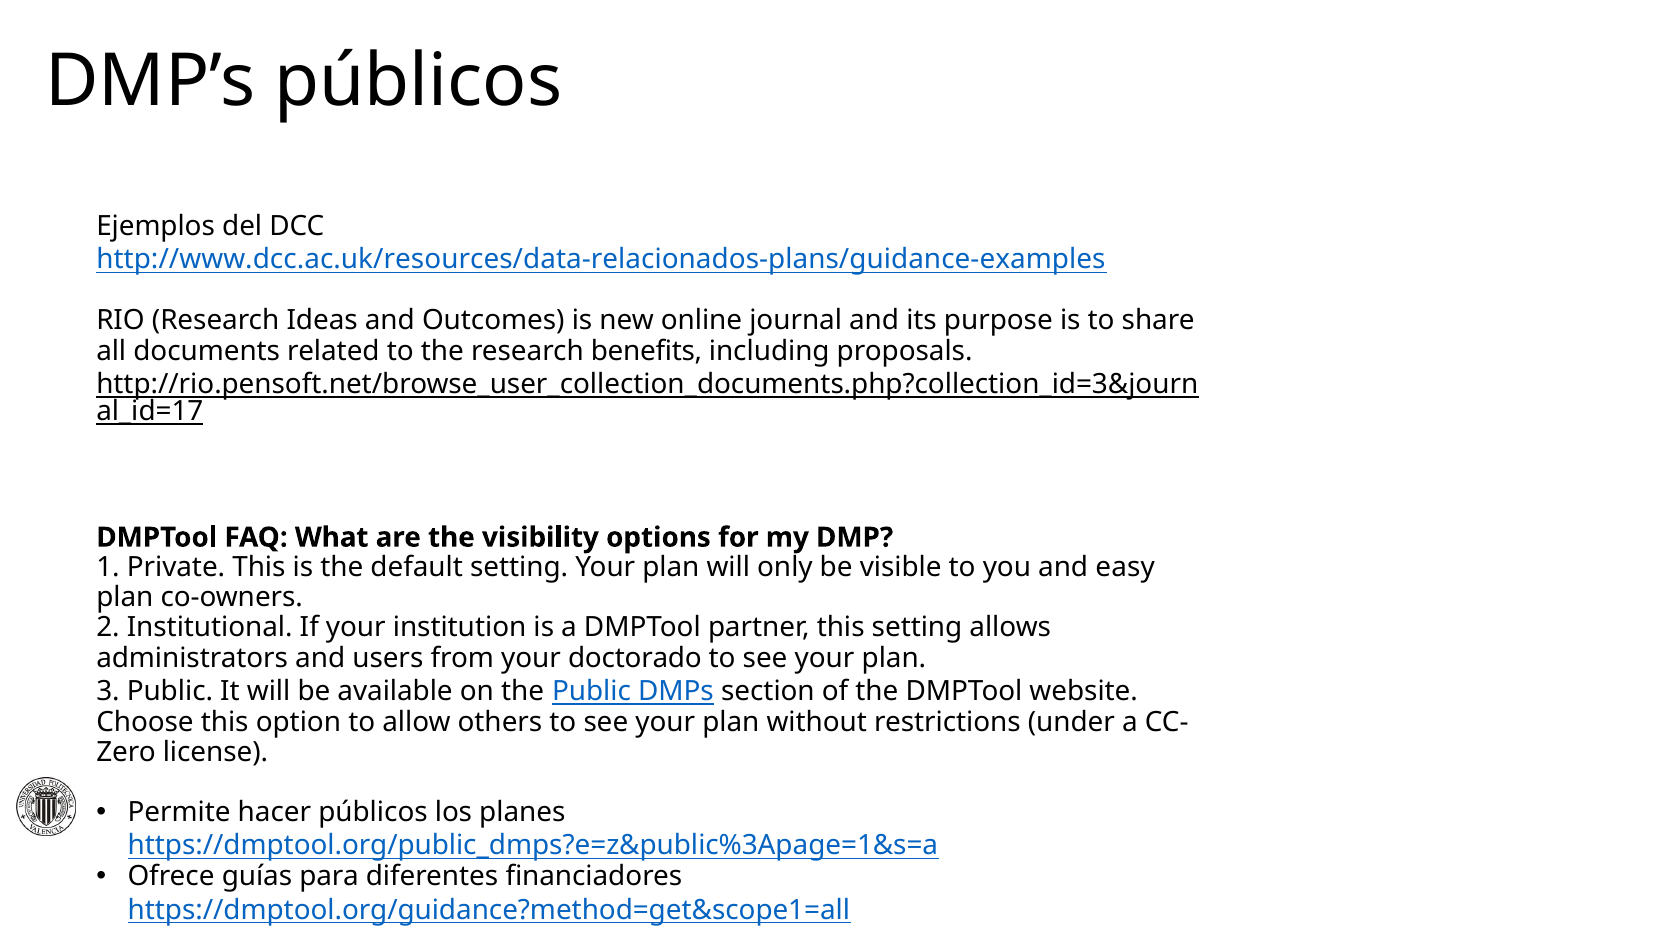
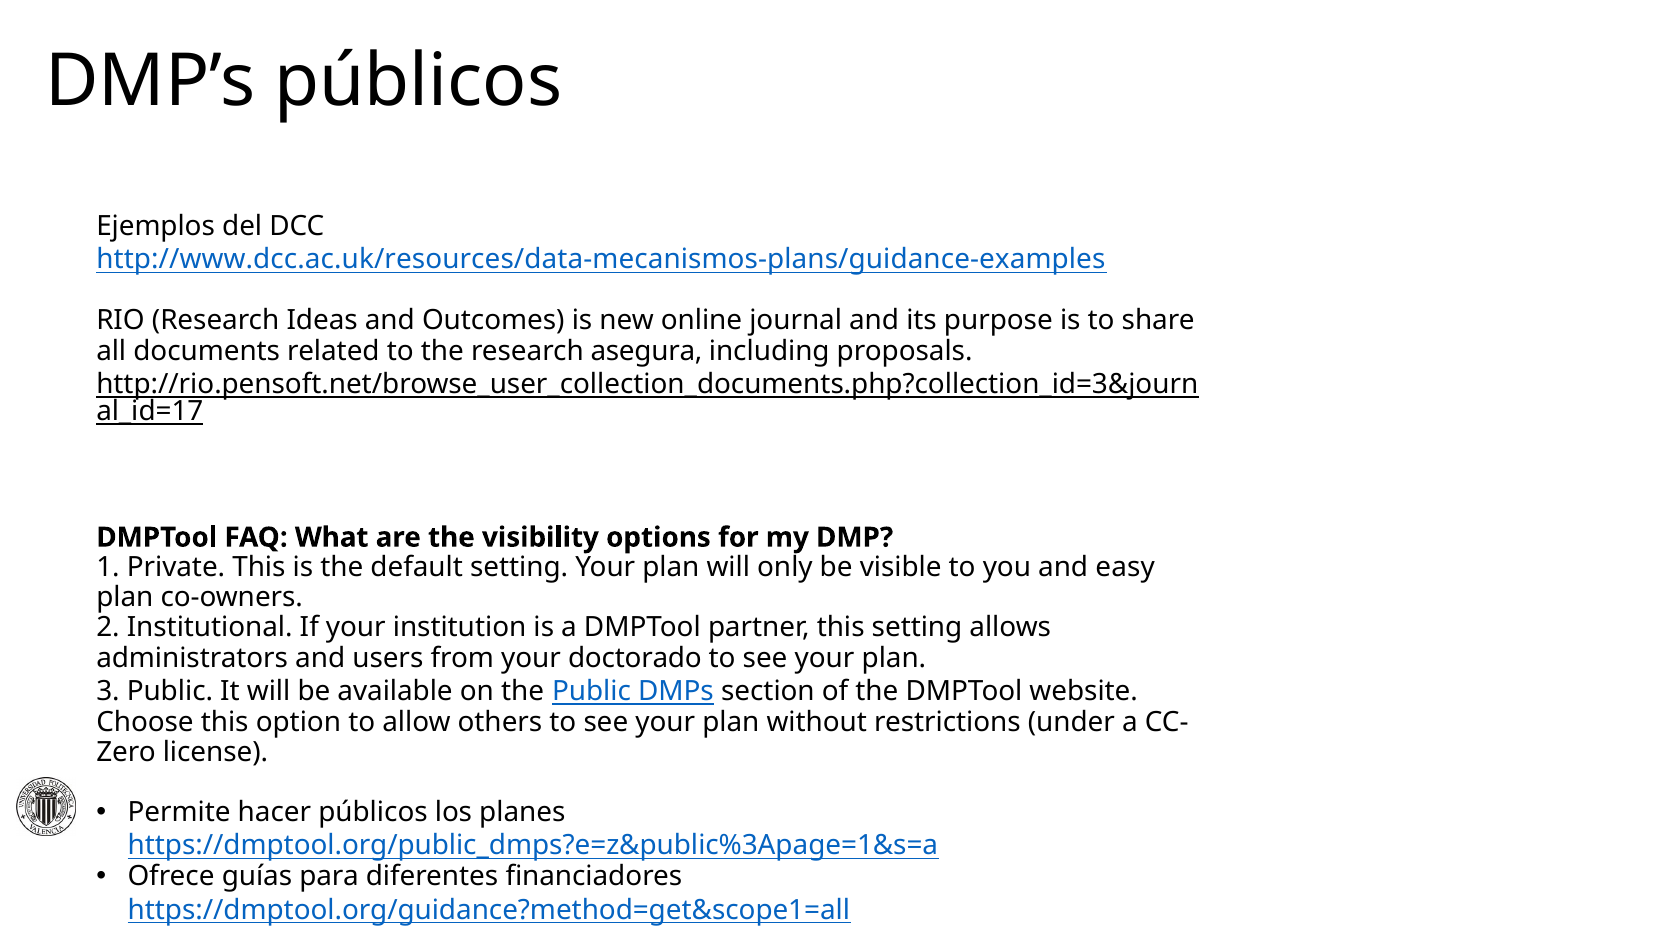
http://www.dcc.ac.uk/resources/data-relacionados-plans/guidance-examples: http://www.dcc.ac.uk/resources/data-relacionados-plans/guidance-examples -> http://www.dcc.ac.uk/resources/data-mecanismos-plans/guidance-examples
benefits: benefits -> asegura
